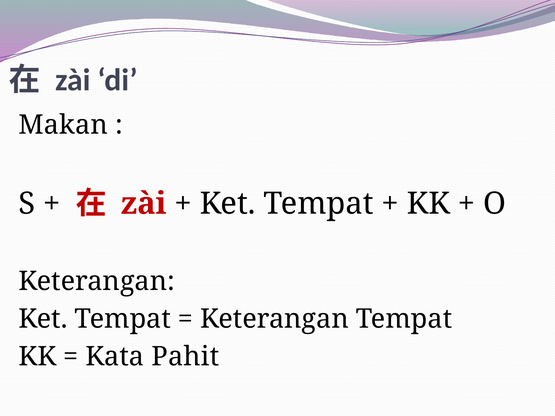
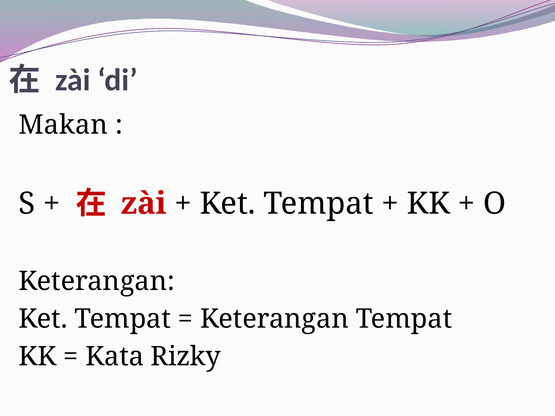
Pahit: Pahit -> Rizky
